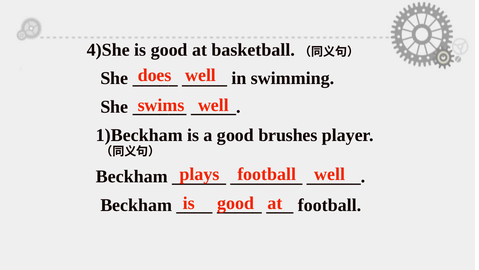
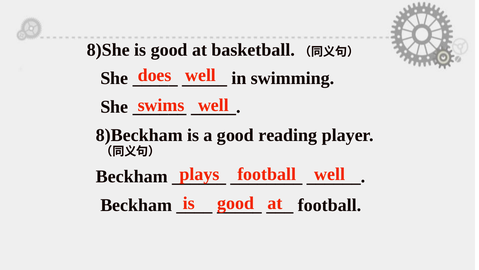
4)She: 4)She -> 8)She
1)Beckham: 1)Beckham -> 8)Beckham
brushes: brushes -> reading
